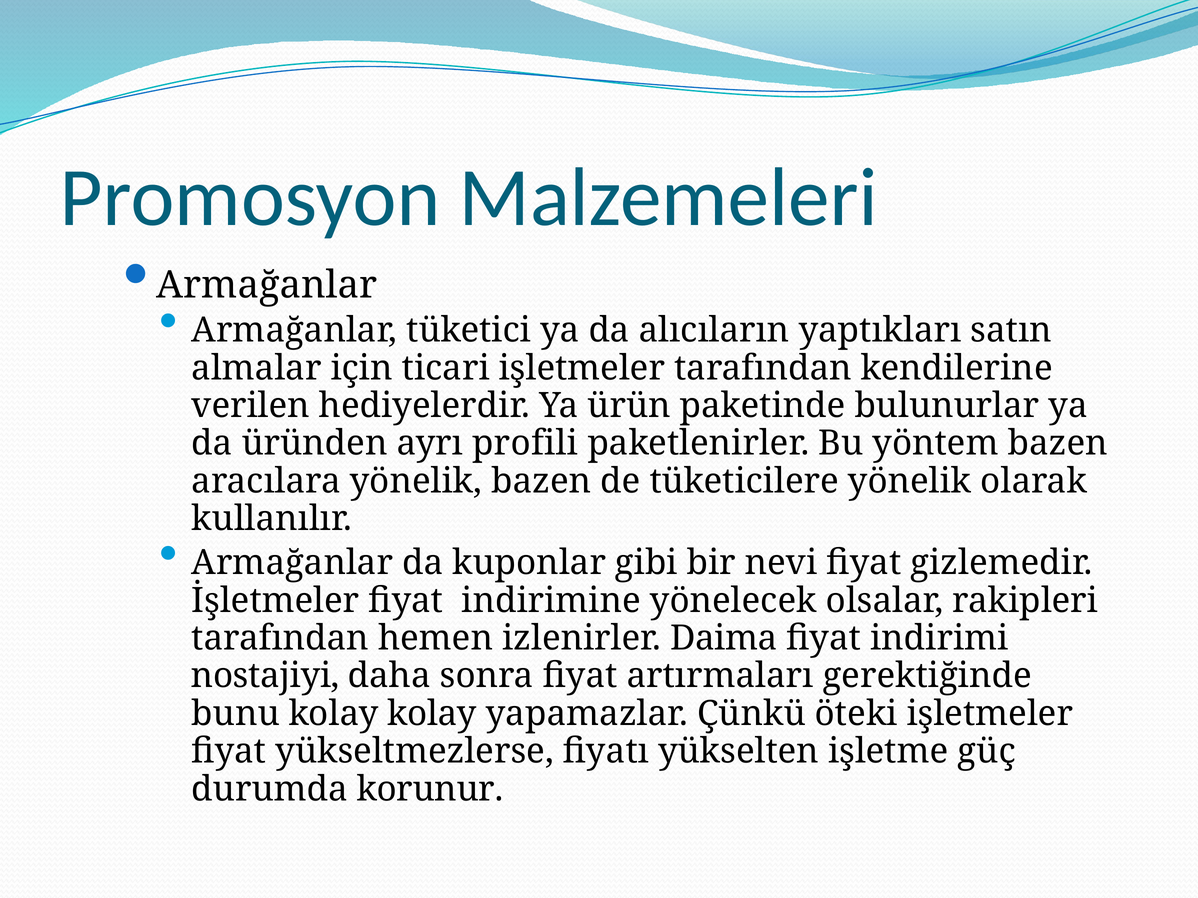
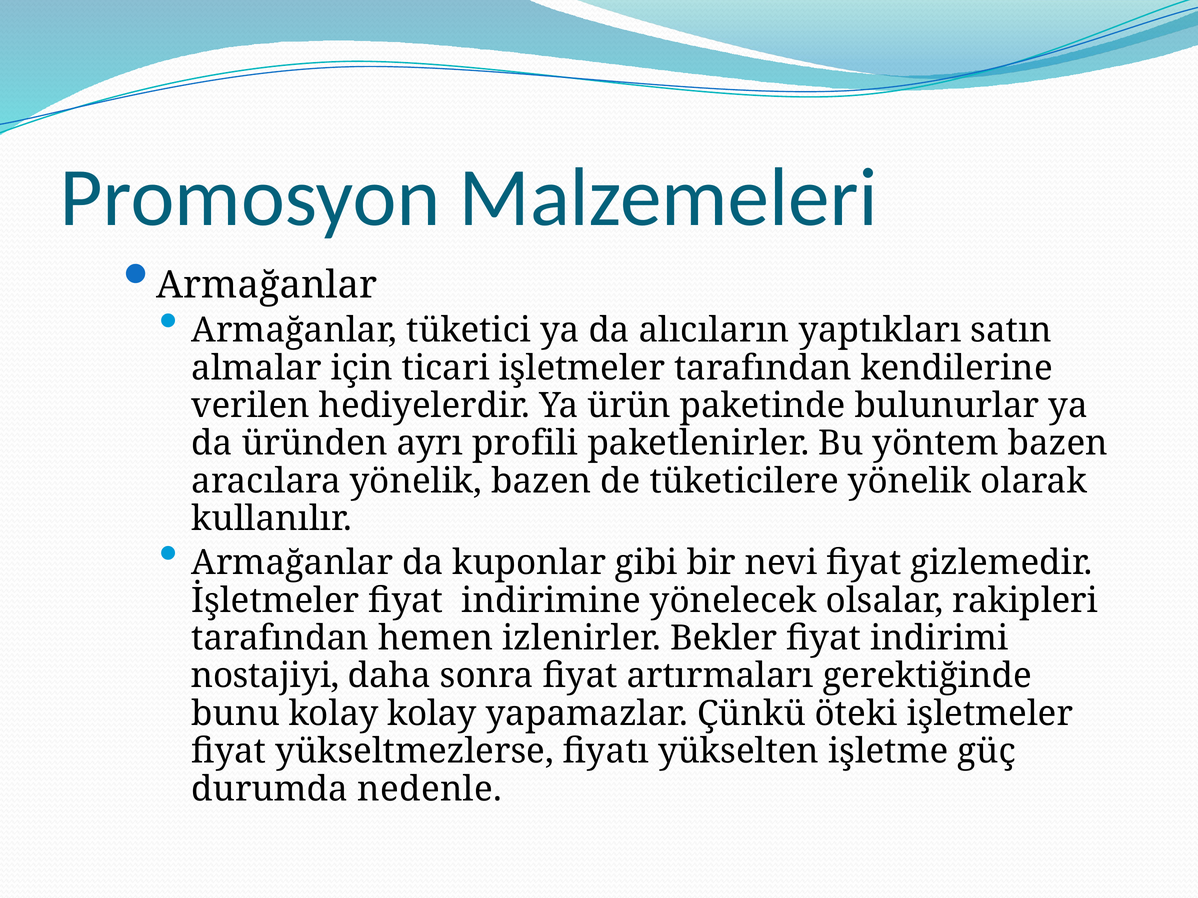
Daima: Daima -> Bekler
korunur: korunur -> nedenle
